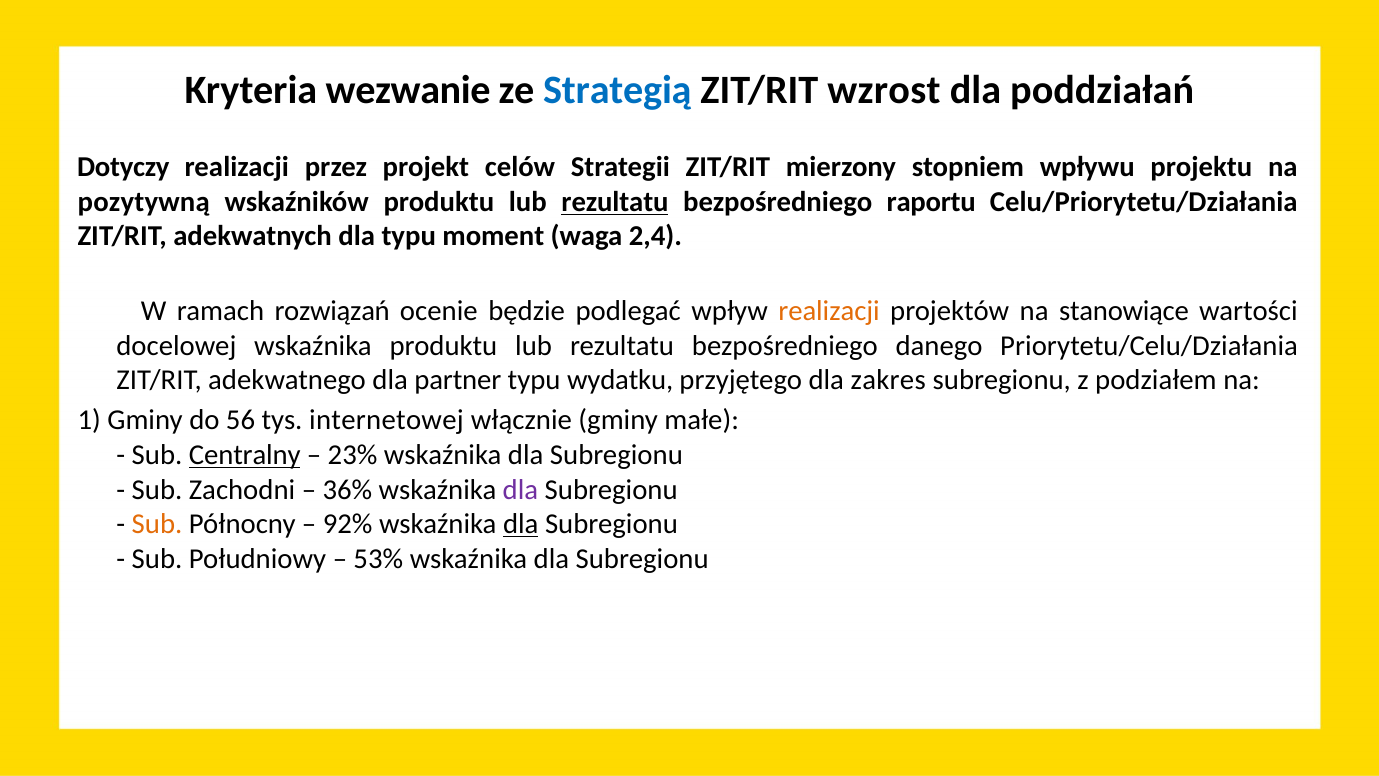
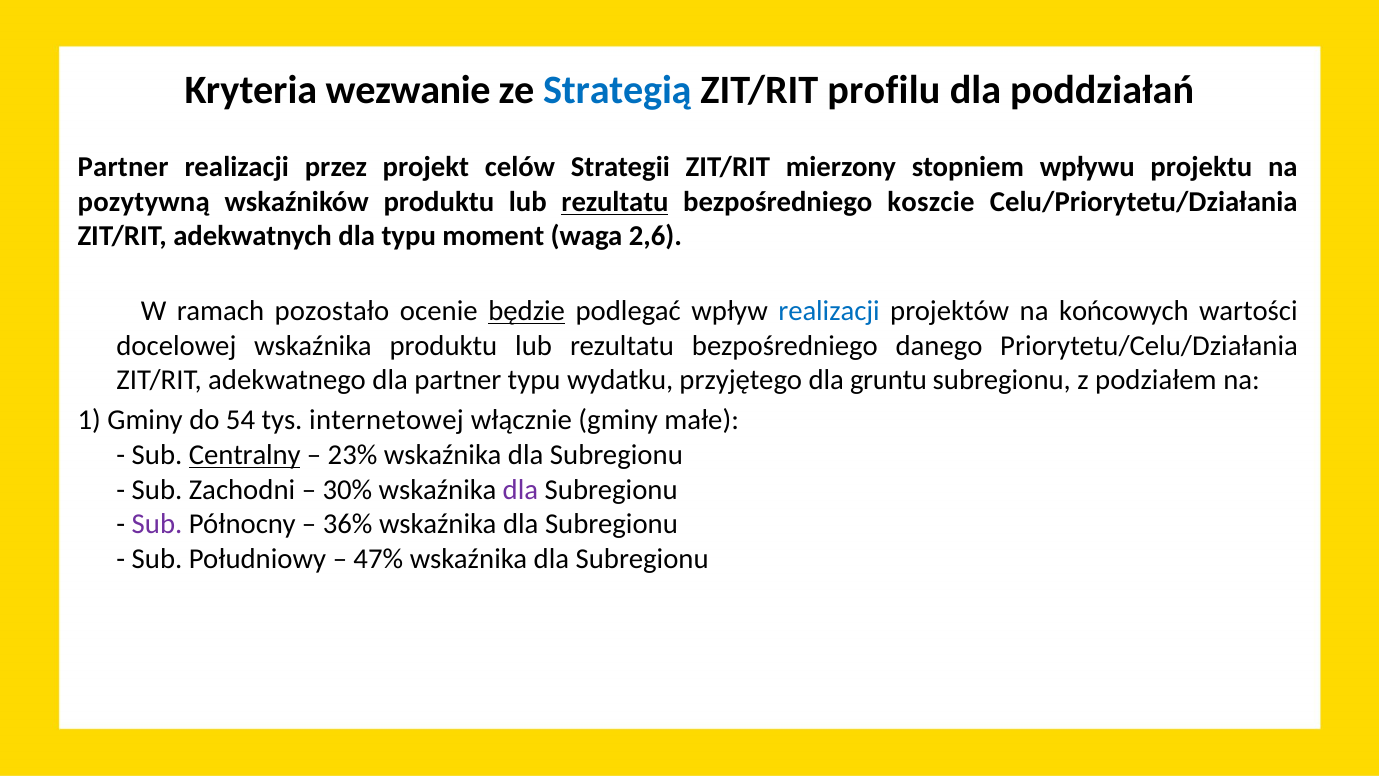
wzrost: wzrost -> profilu
Dotyczy at (123, 167): Dotyczy -> Partner
raportu: raportu -> koszcie
2,4: 2,4 -> 2,6
rozwiązań: rozwiązań -> pozostało
będzie underline: none -> present
realizacji at (829, 311) colour: orange -> blue
stanowiące: stanowiące -> końcowych
zakres: zakres -> gruntu
56: 56 -> 54
36%: 36% -> 30%
Sub at (157, 524) colour: orange -> purple
92%: 92% -> 36%
dla at (521, 524) underline: present -> none
53%: 53% -> 47%
